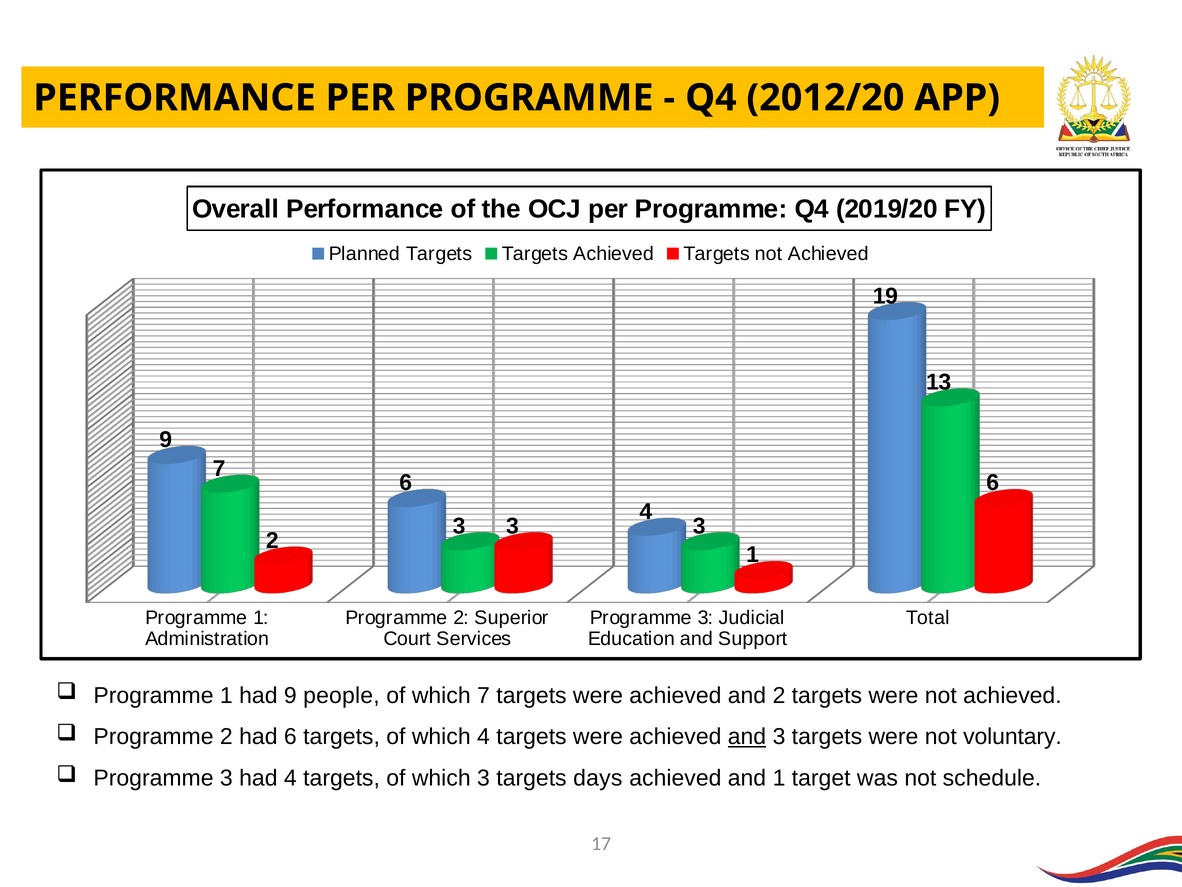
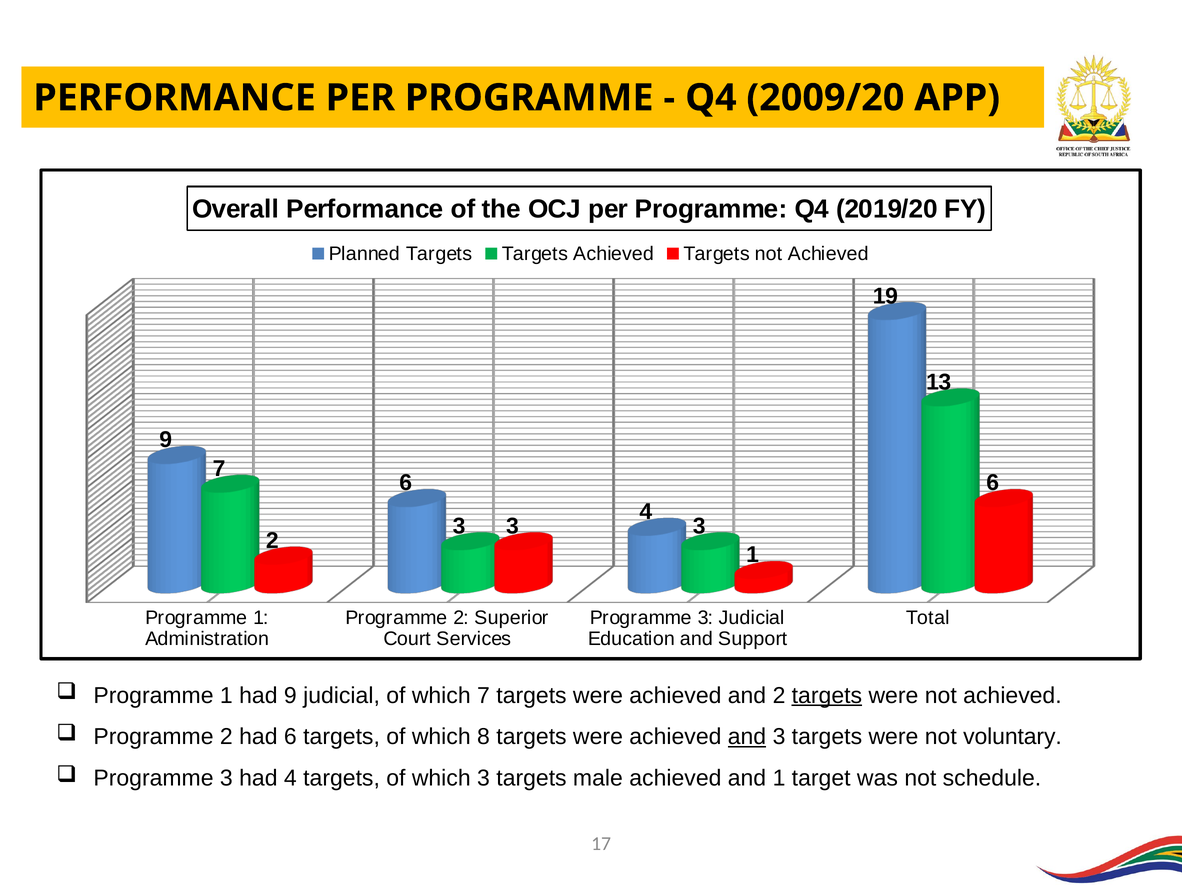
2012/20: 2012/20 -> 2009/20
9 people: people -> judicial
targets at (827, 695) underline: none -> present
which 4: 4 -> 8
days: days -> male
